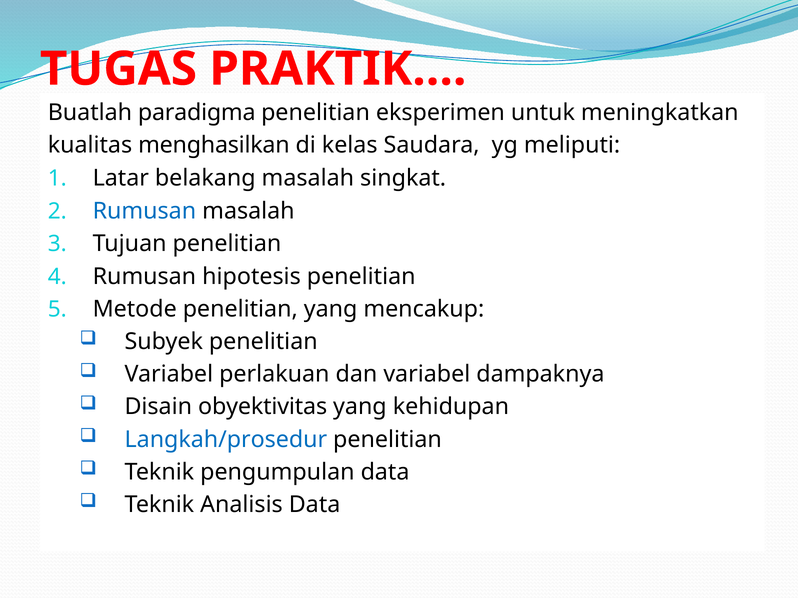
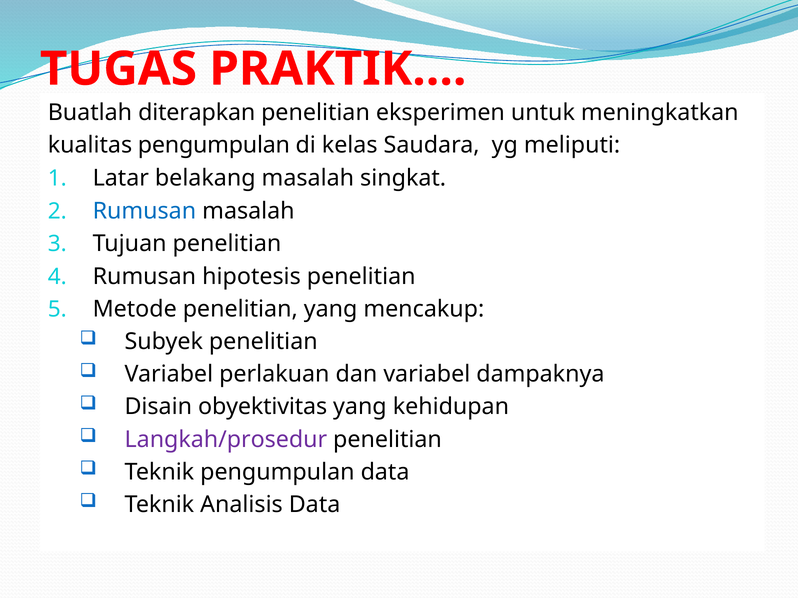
paradigma: paradigma -> diterapkan
kualitas menghasilkan: menghasilkan -> pengumpulan
Langkah/prosedur colour: blue -> purple
